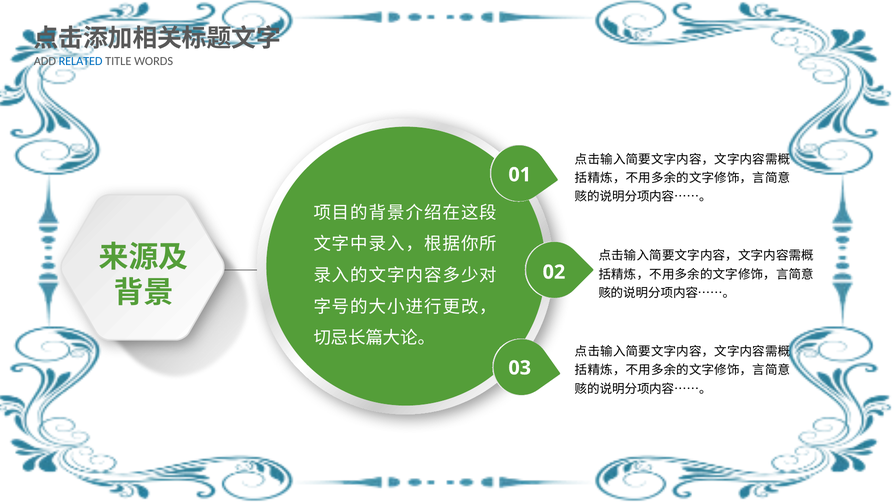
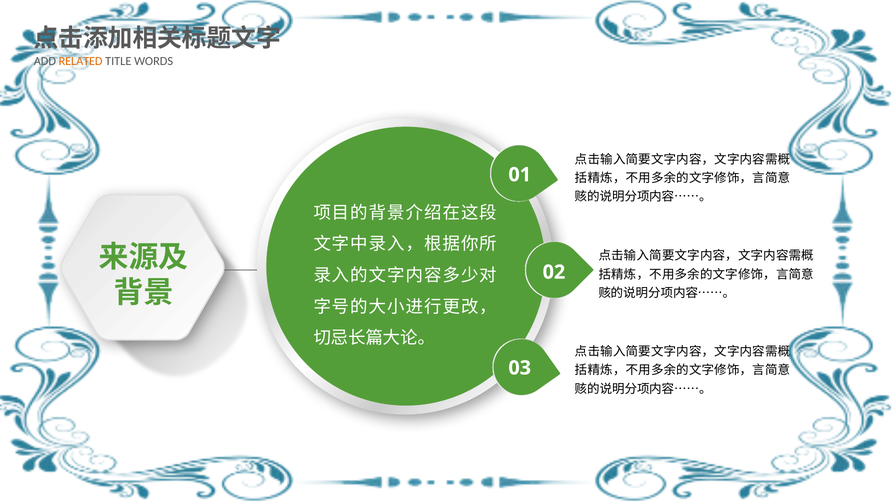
RELATED colour: blue -> orange
